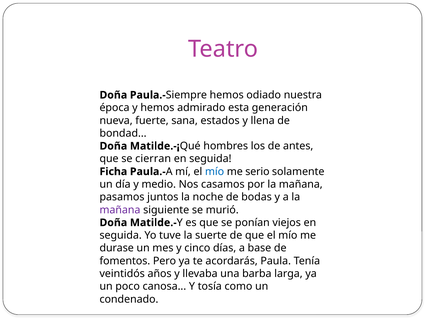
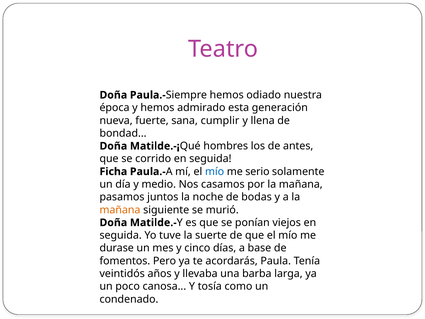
estados: estados -> cumplir
cierran: cierran -> corrido
mañana at (120, 210) colour: purple -> orange
